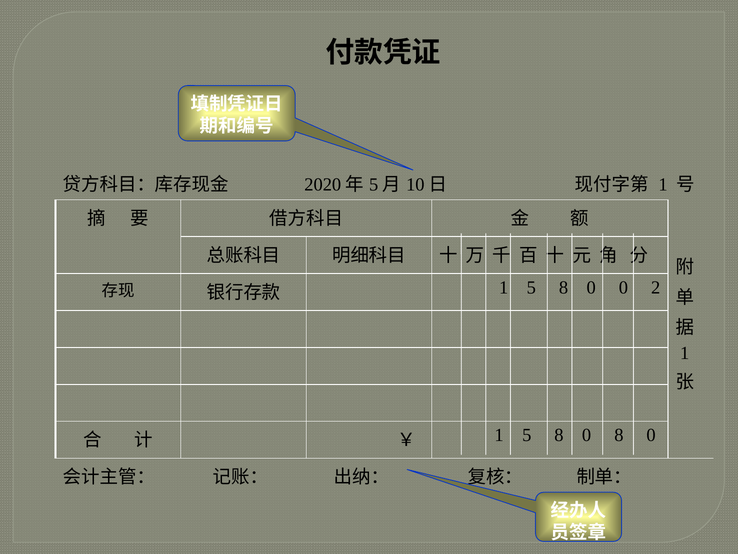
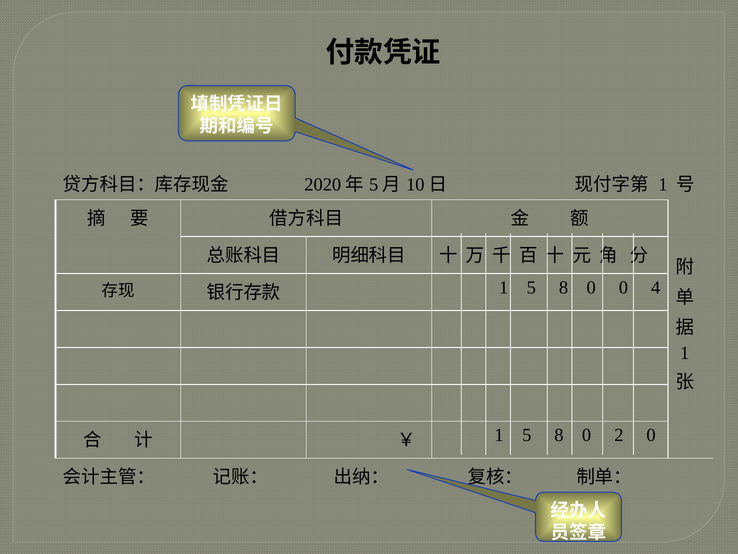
2: 2 -> 4
0 8: 8 -> 2
